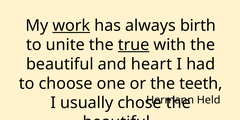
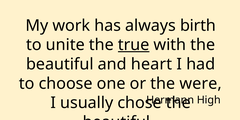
work underline: present -> none
teeth: teeth -> were
Held: Held -> High
